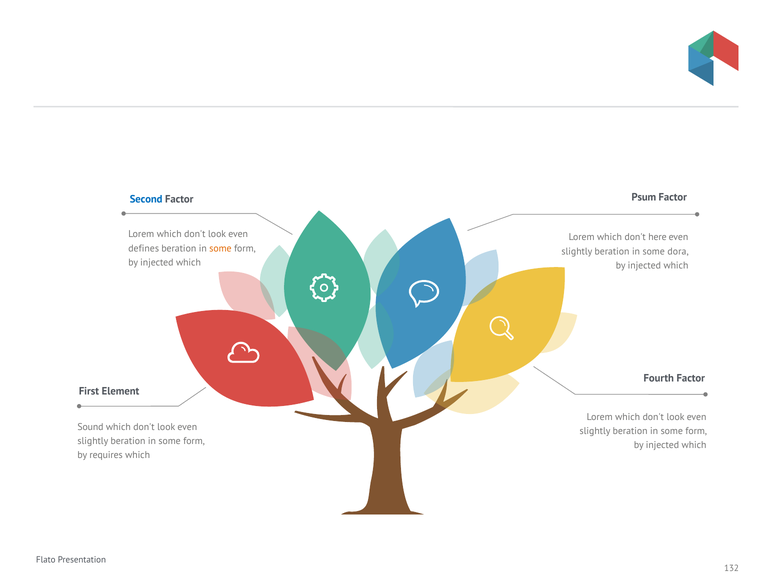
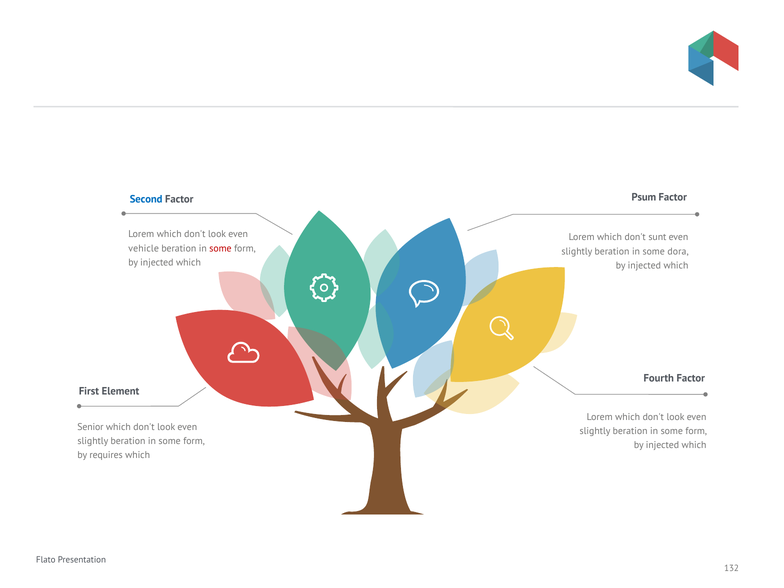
here: here -> sunt
defines: defines -> vehicle
some at (220, 248) colour: orange -> red
Sound: Sound -> Senior
